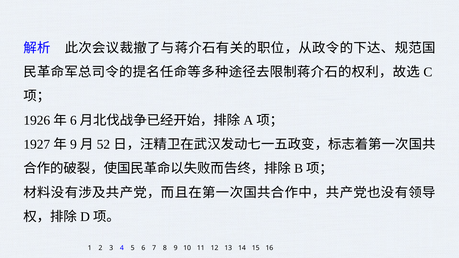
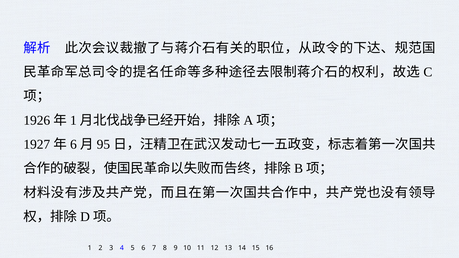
6 at (73, 120): 6 -> 1
9 at (73, 145): 9 -> 6
52: 52 -> 95
